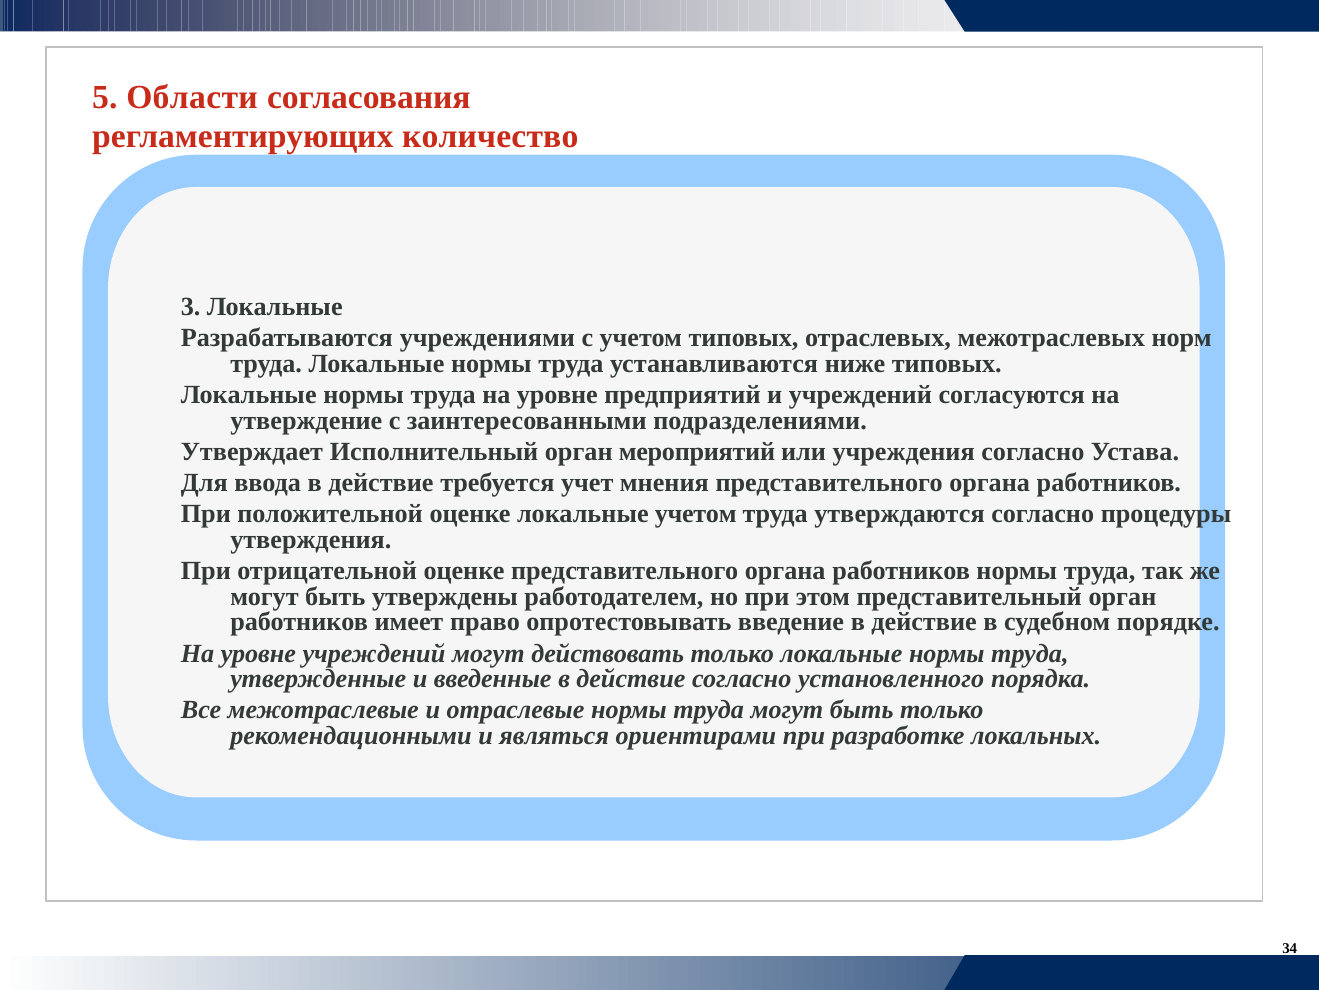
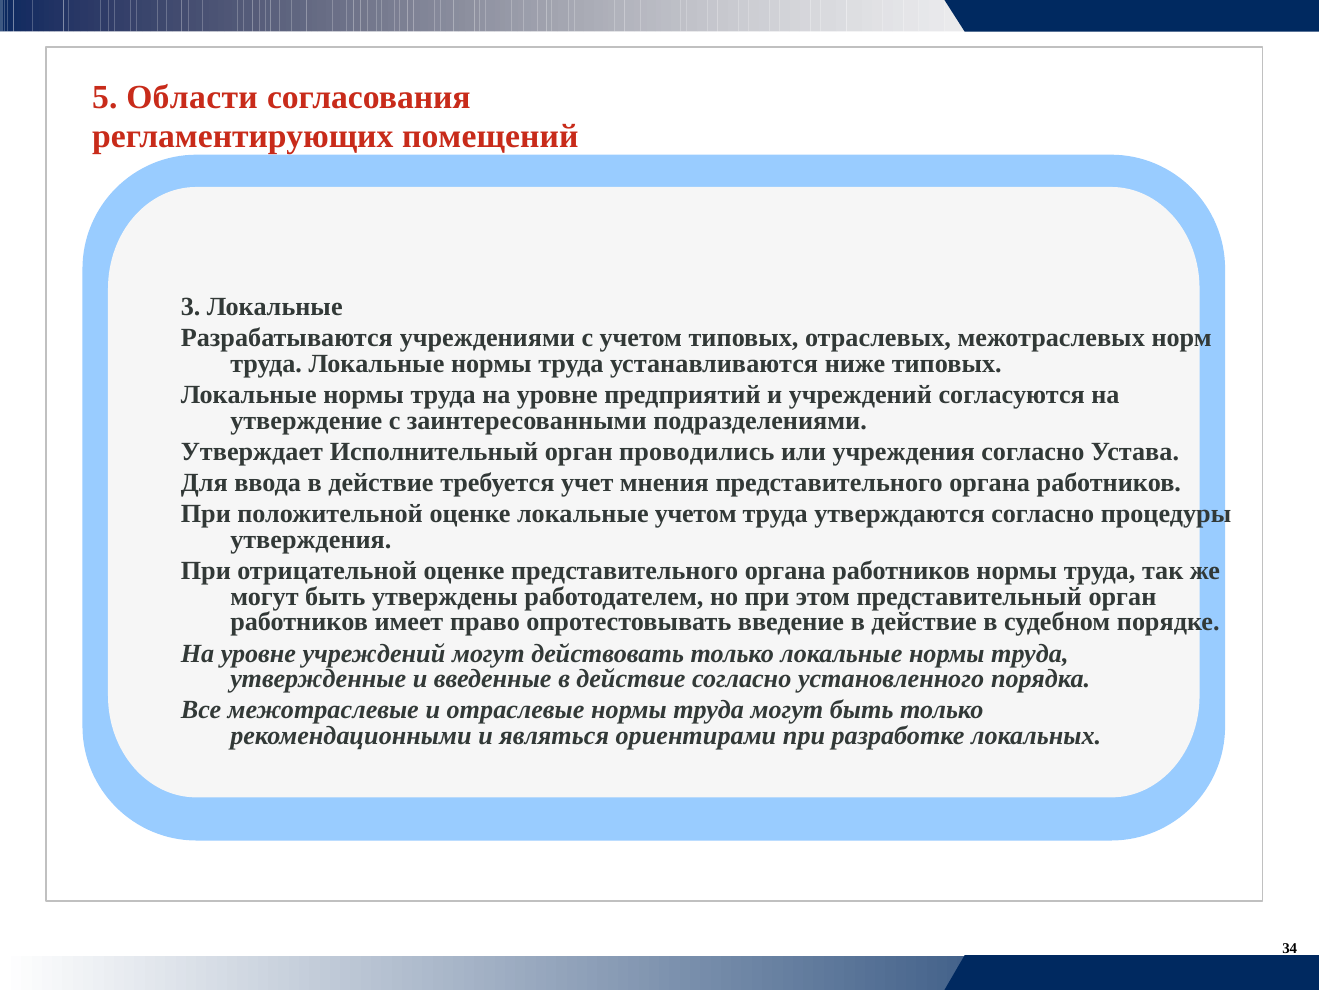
количество: количество -> помещений
мероприятий: мероприятий -> проводились
